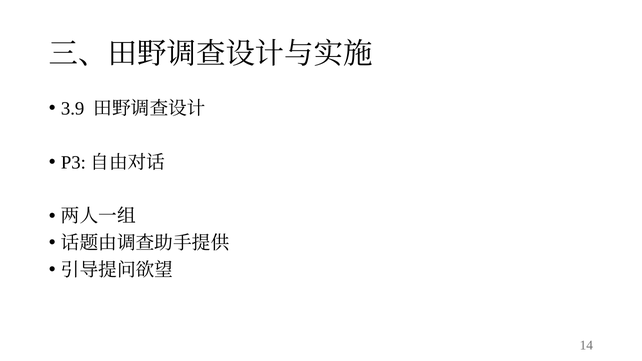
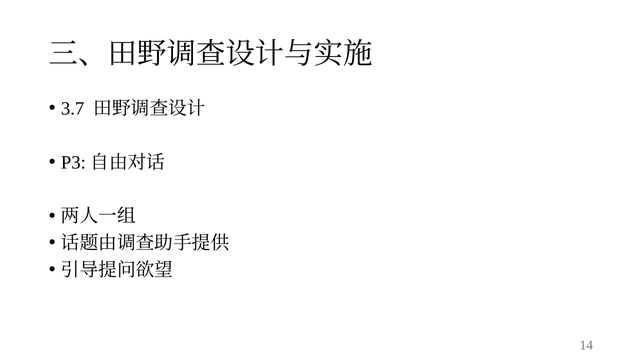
3.9: 3.9 -> 3.7
